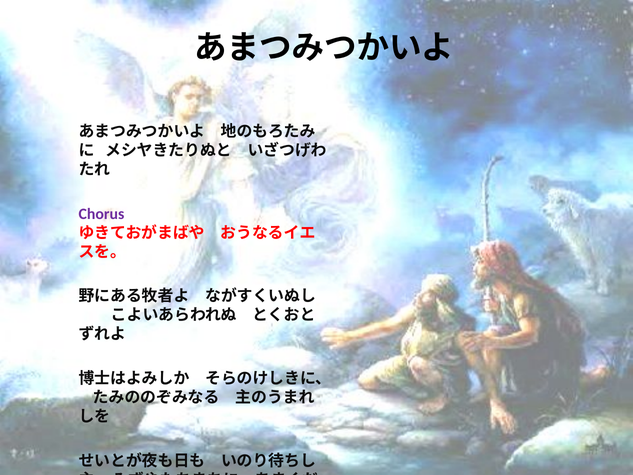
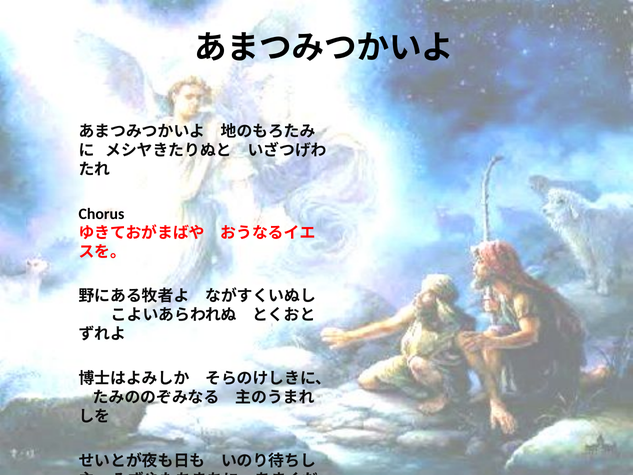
Chorus colour: purple -> black
